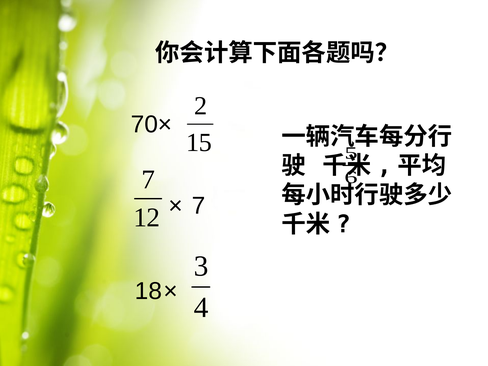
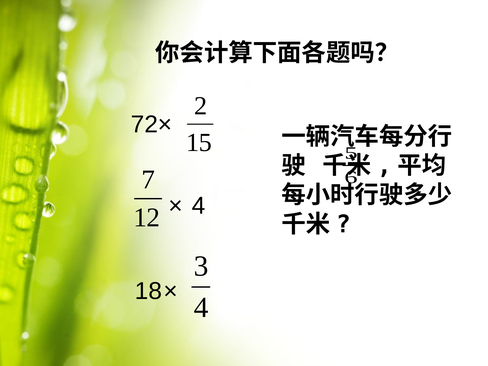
70×: 70× -> 72×
7 at (199, 206): 7 -> 4
